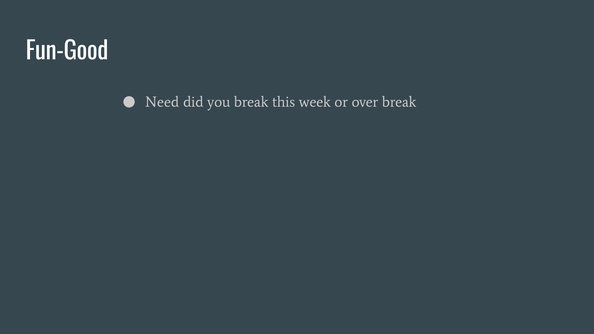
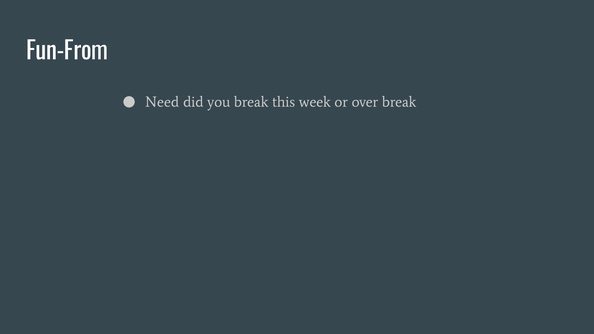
Fun-Good: Fun-Good -> Fun-From
